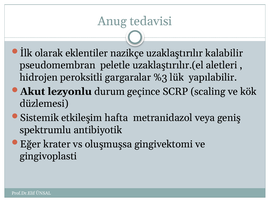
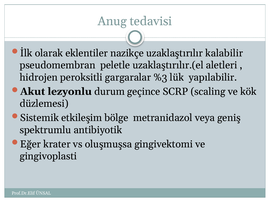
hafta: hafta -> bölge
